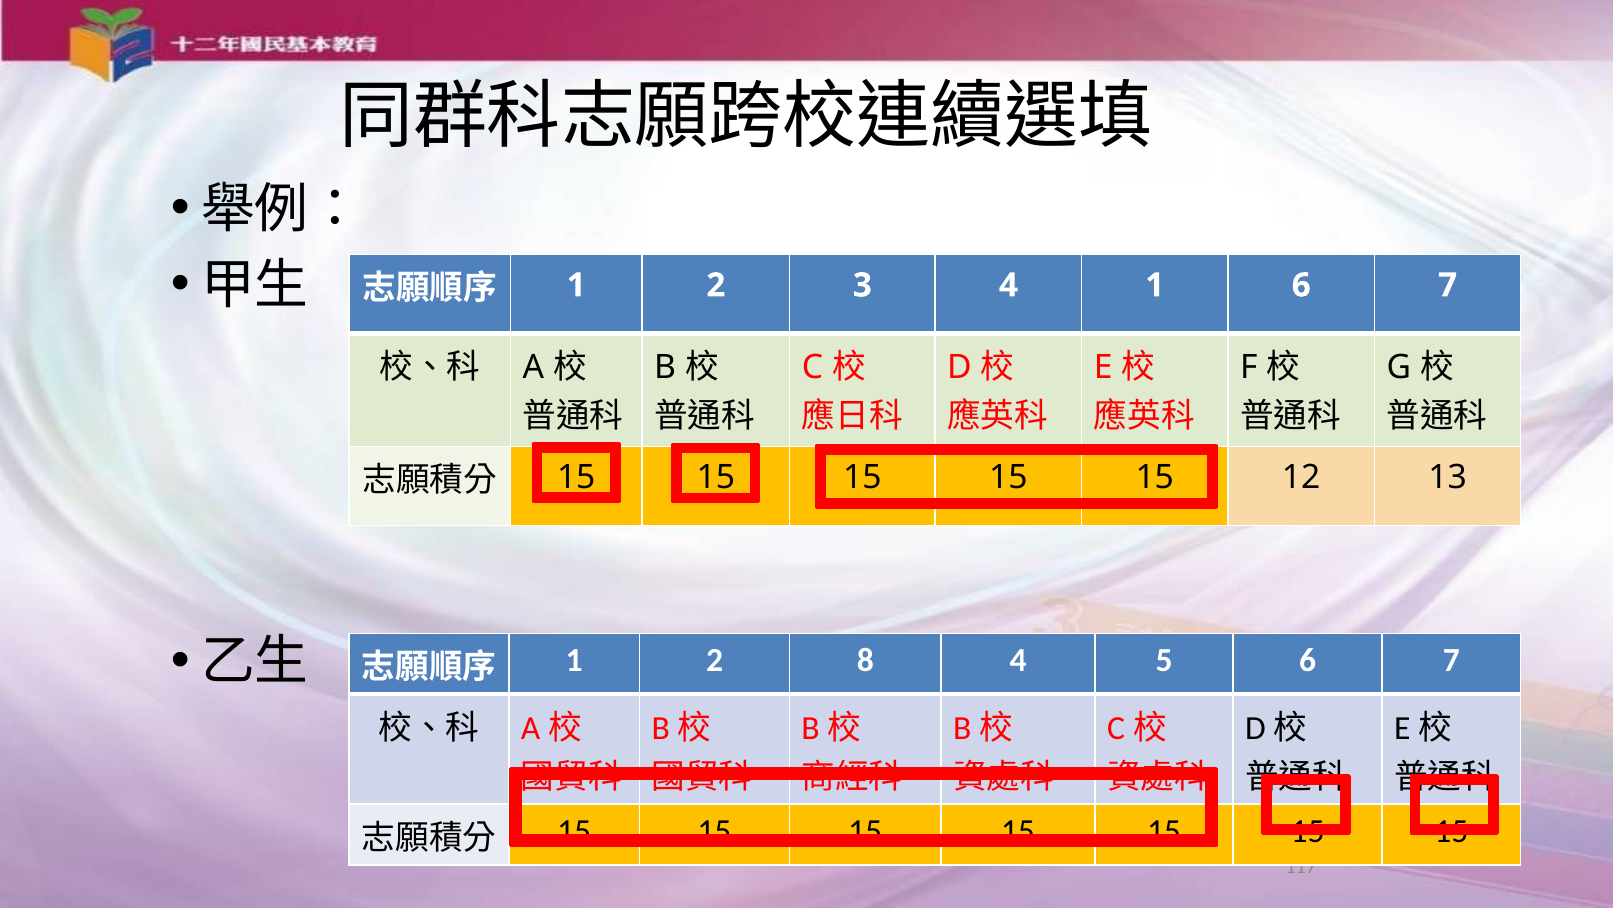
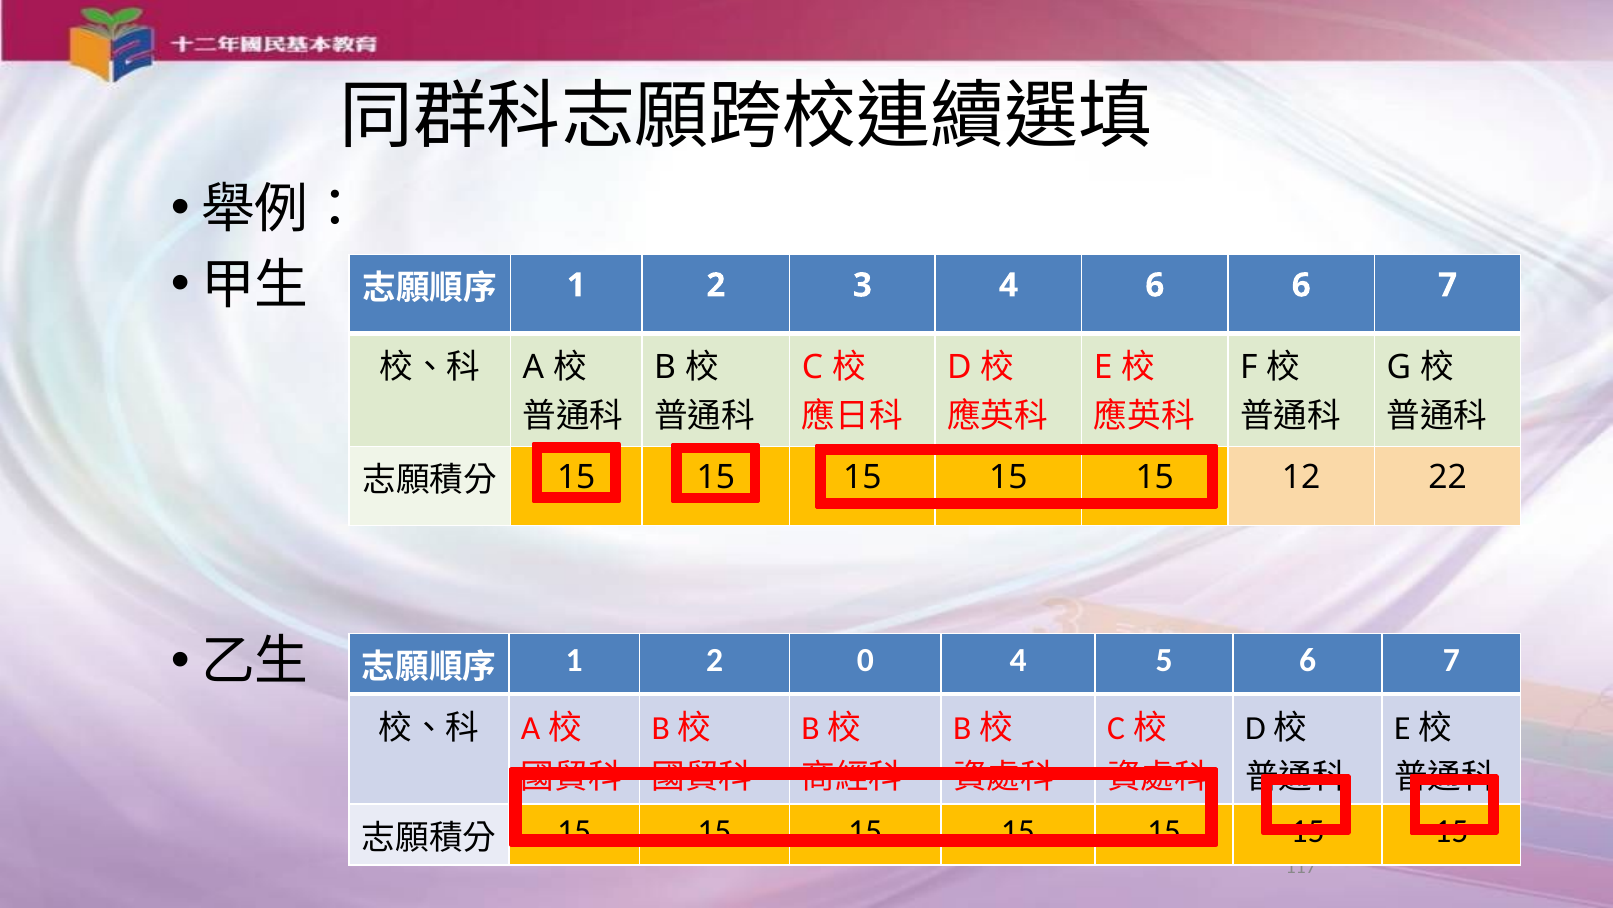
4 1: 1 -> 6
13: 13 -> 22
8: 8 -> 0
